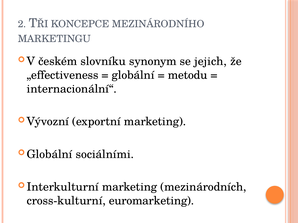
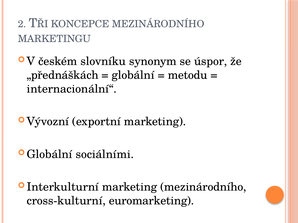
jejich: jejich -> úspor
„effectiveness: „effectiveness -> „přednáškách
marketing mezinárodních: mezinárodních -> mezinárodního
